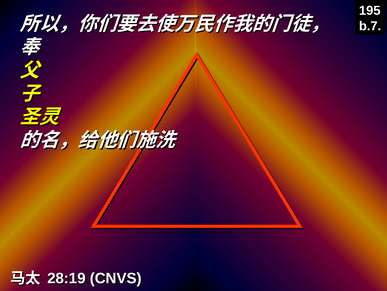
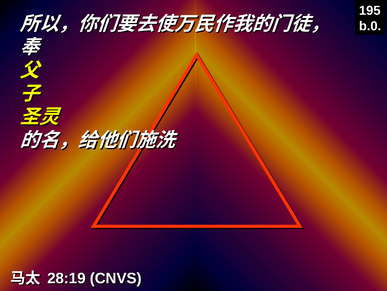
b.7: b.7 -> b.0
